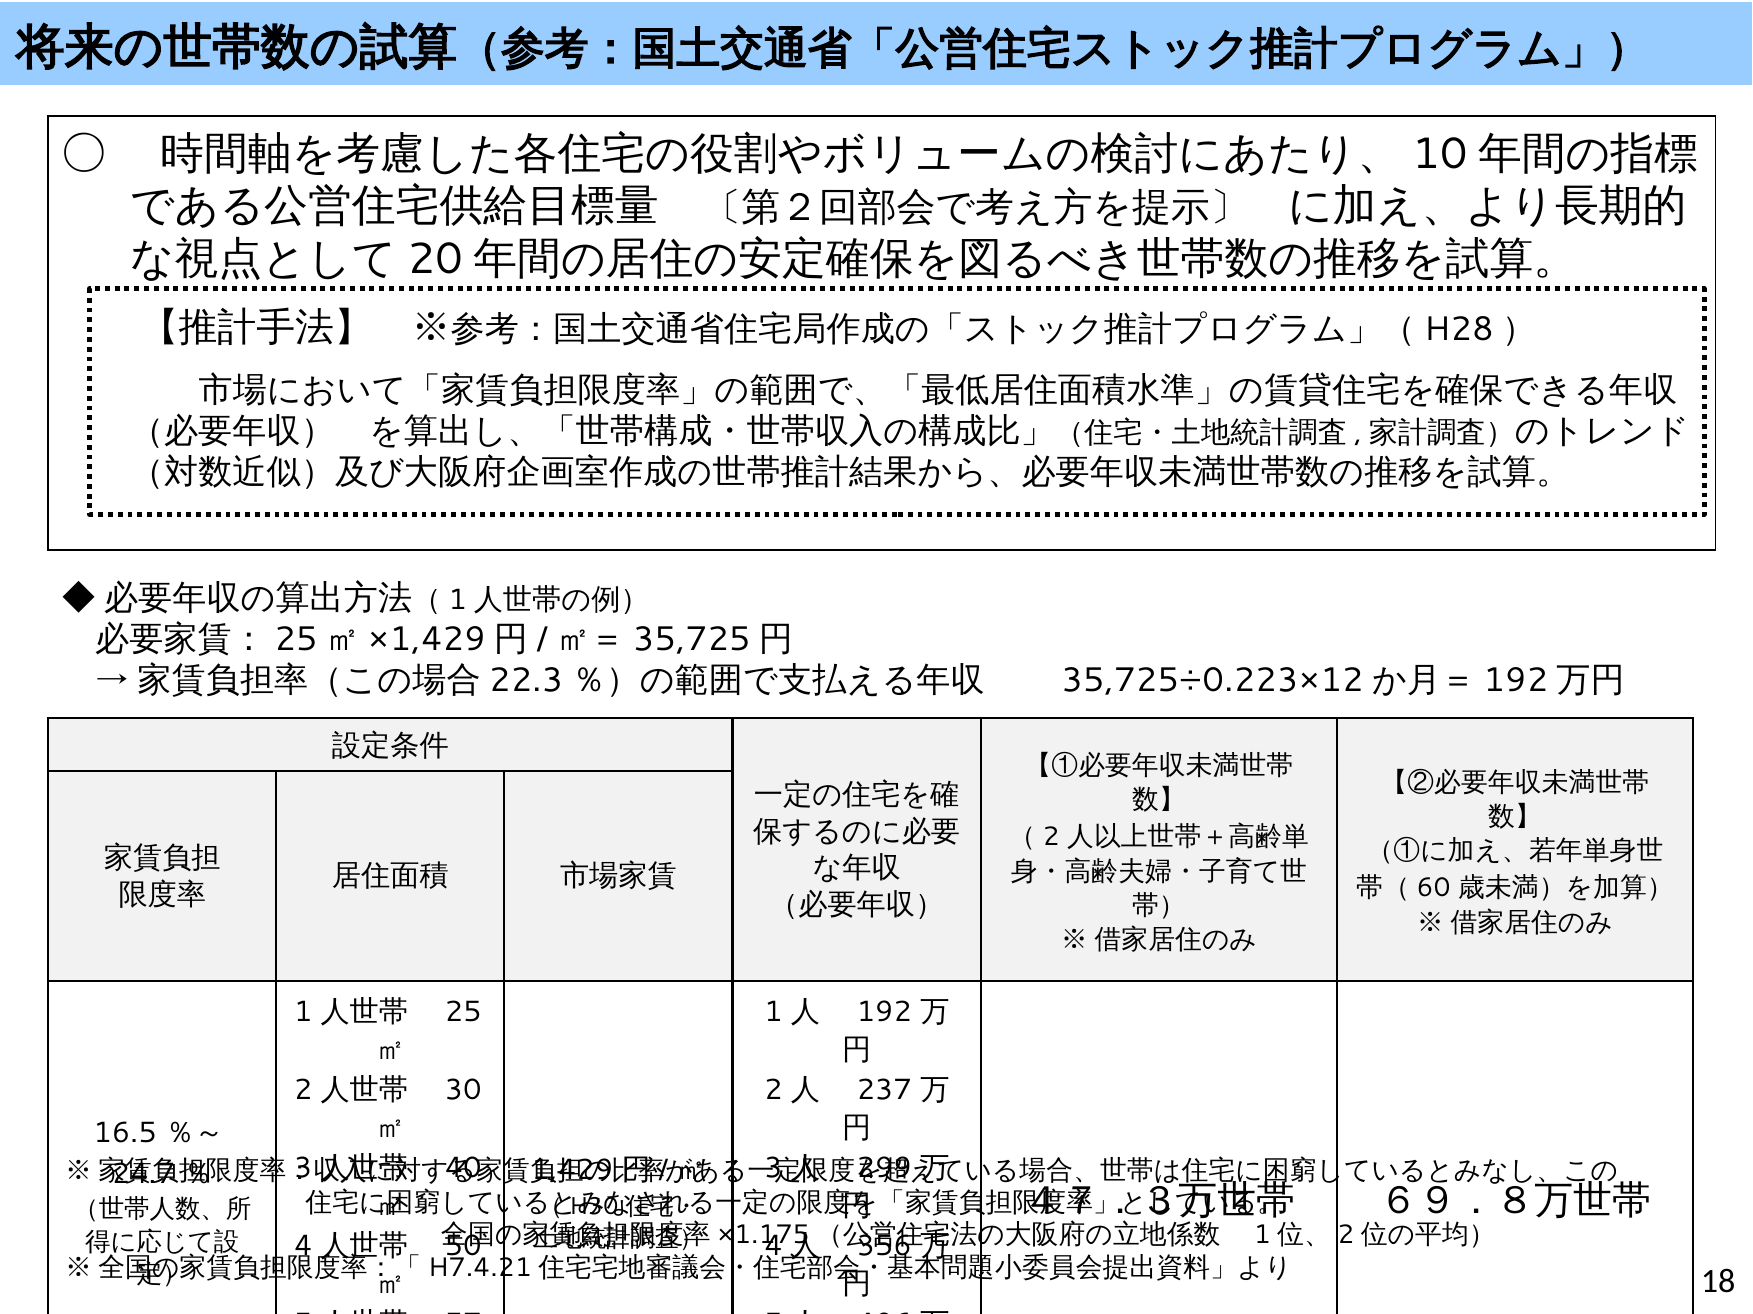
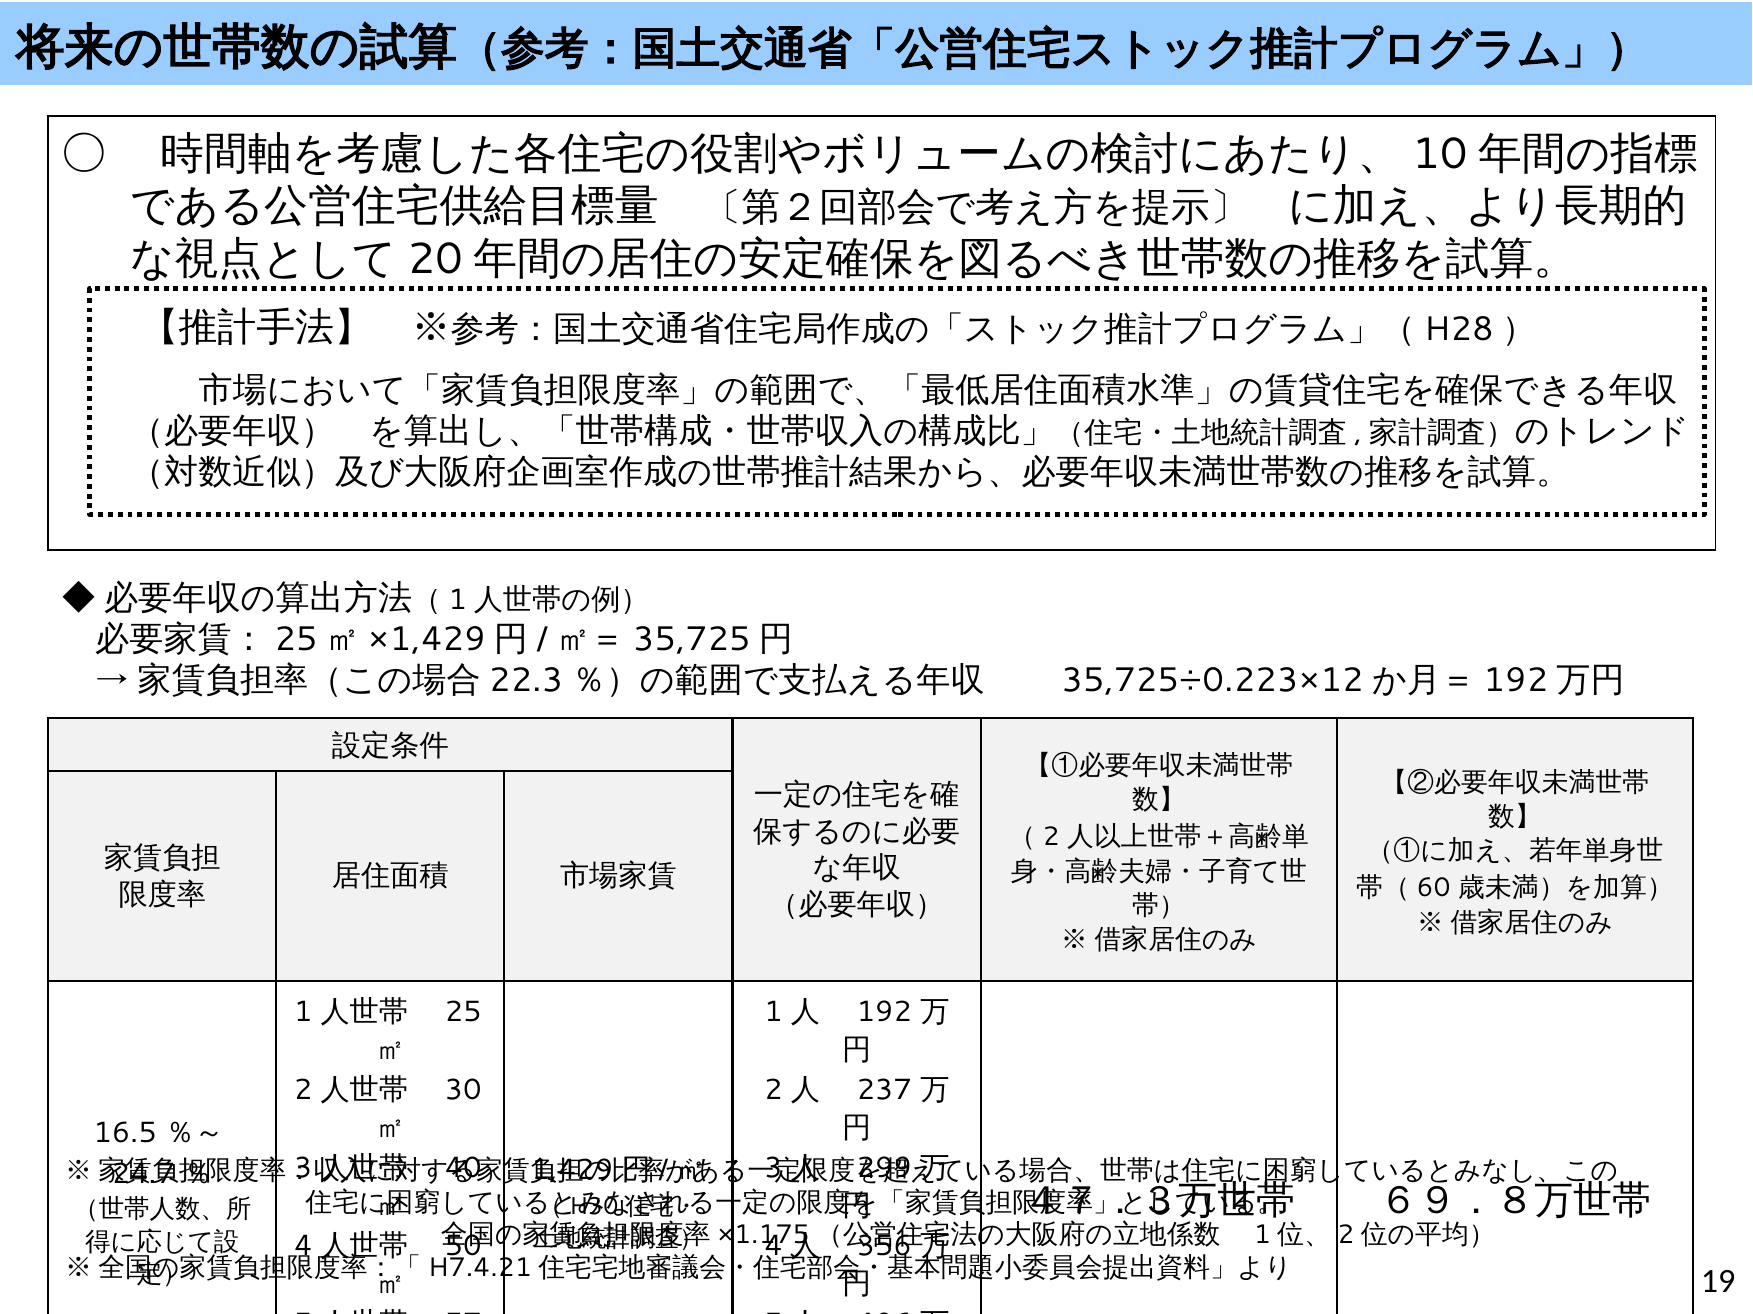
18: 18 -> 19
